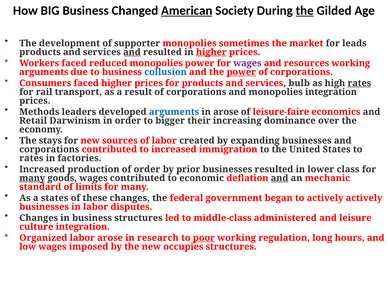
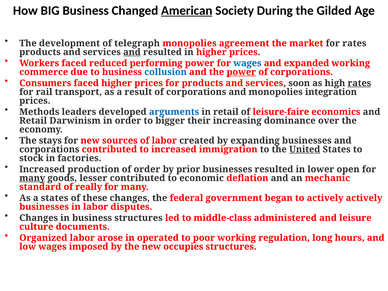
the at (305, 11) underline: present -> none
supporter: supporter -> telegraph
sometimes: sometimes -> agreement
for leads: leads -> rates
higher at (211, 52) underline: present -> none
reduced monopolies: monopolies -> performing
wages at (247, 63) colour: purple -> blue
resources: resources -> expanded
arguments at (44, 72): arguments -> commerce
bulb: bulb -> soon
in arose: arose -> retail
United underline: none -> present
rates at (31, 158): rates -> stock
class: class -> open
goods wages: wages -> lesser
and at (280, 178) underline: present -> none
limits: limits -> really
culture integration: integration -> documents
research: research -> operated
poor underline: present -> none
